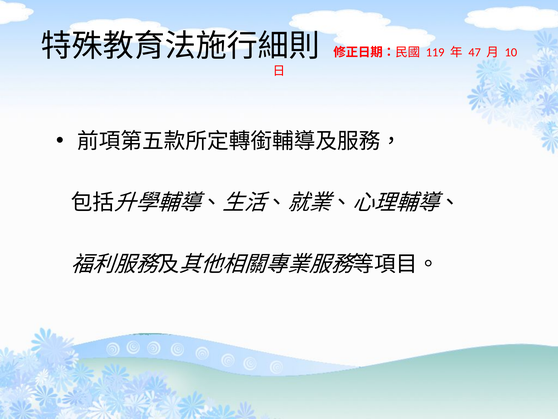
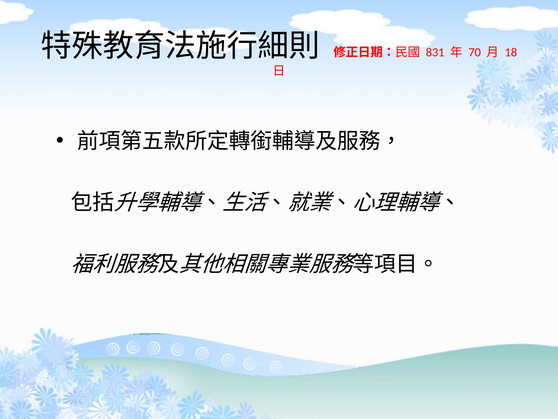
119: 119 -> 831
47: 47 -> 70
10: 10 -> 18
